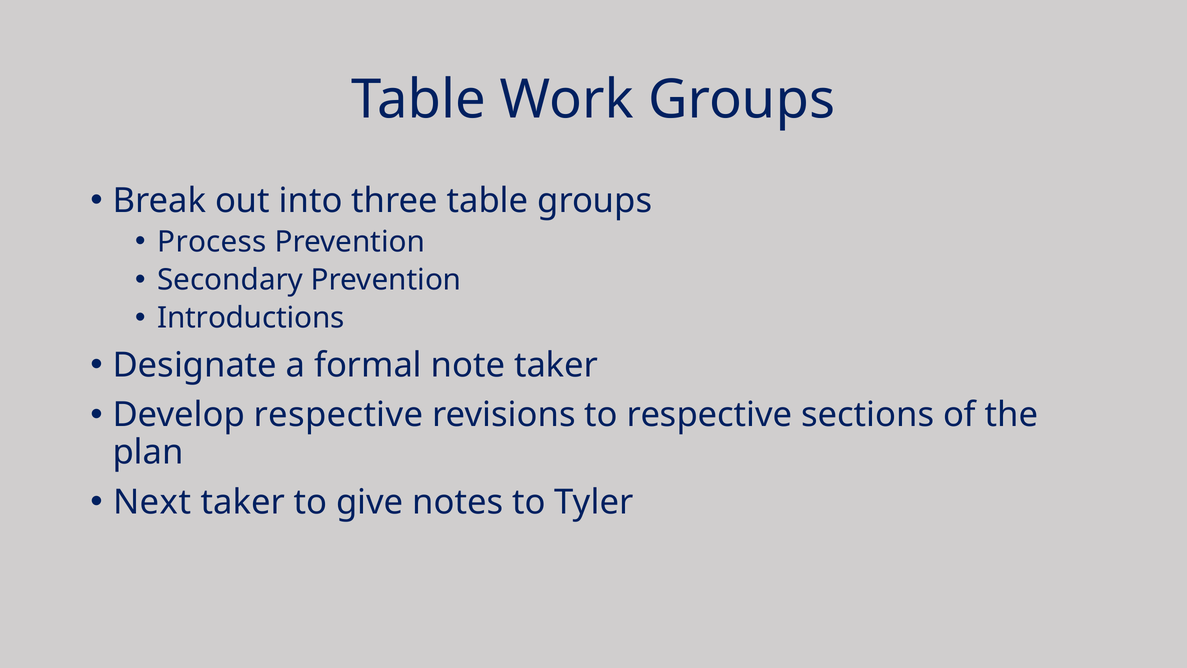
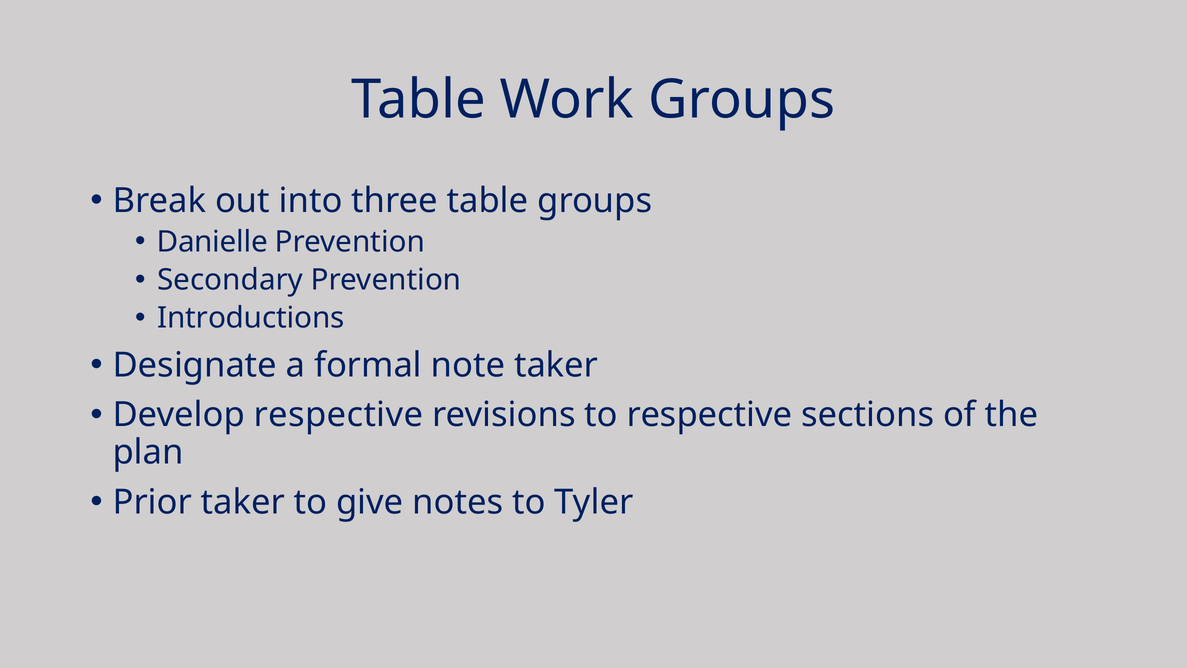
Process: Process -> Danielle
Next: Next -> Prior
